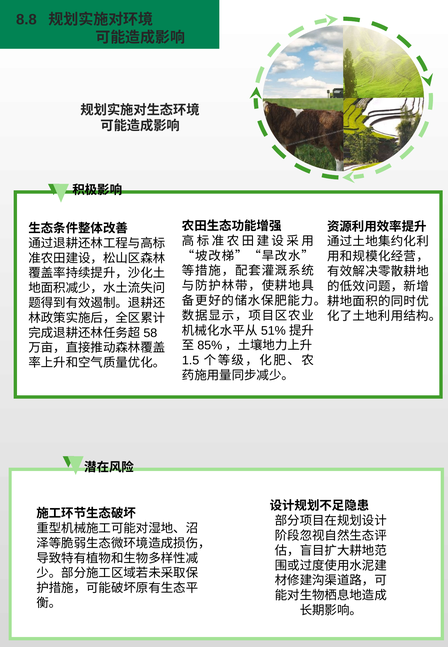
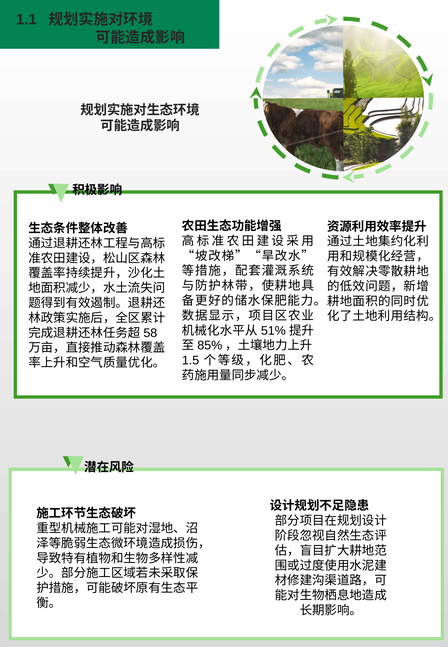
8.8: 8.8 -> 1.1
